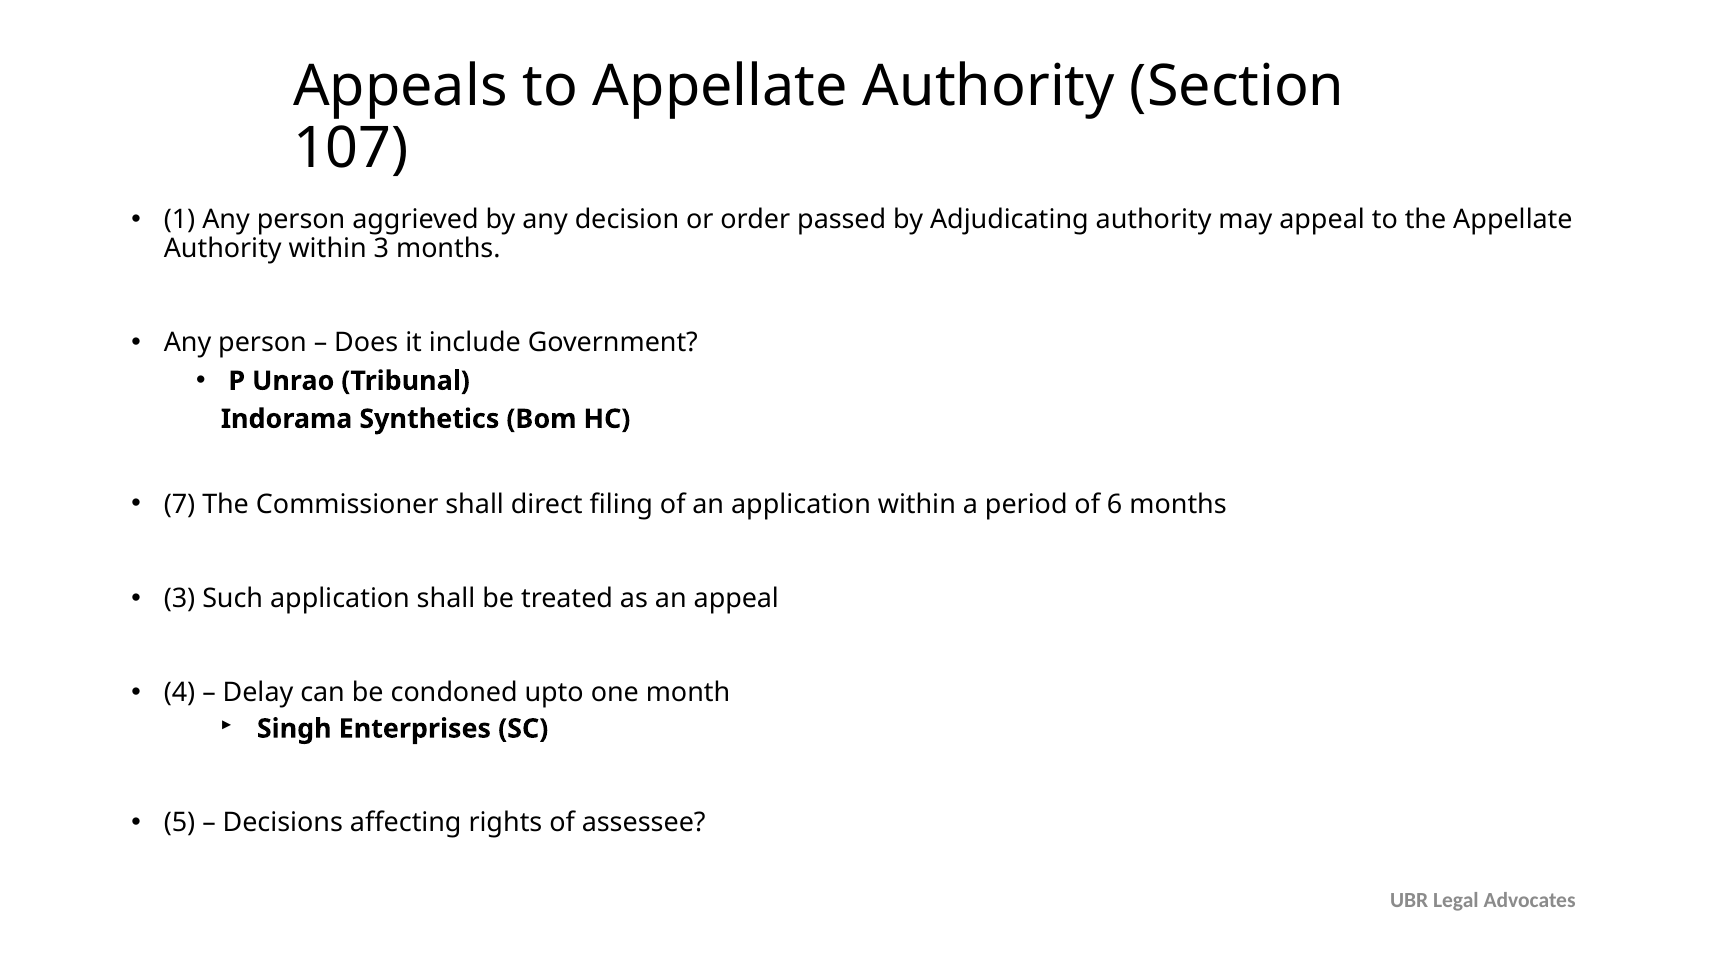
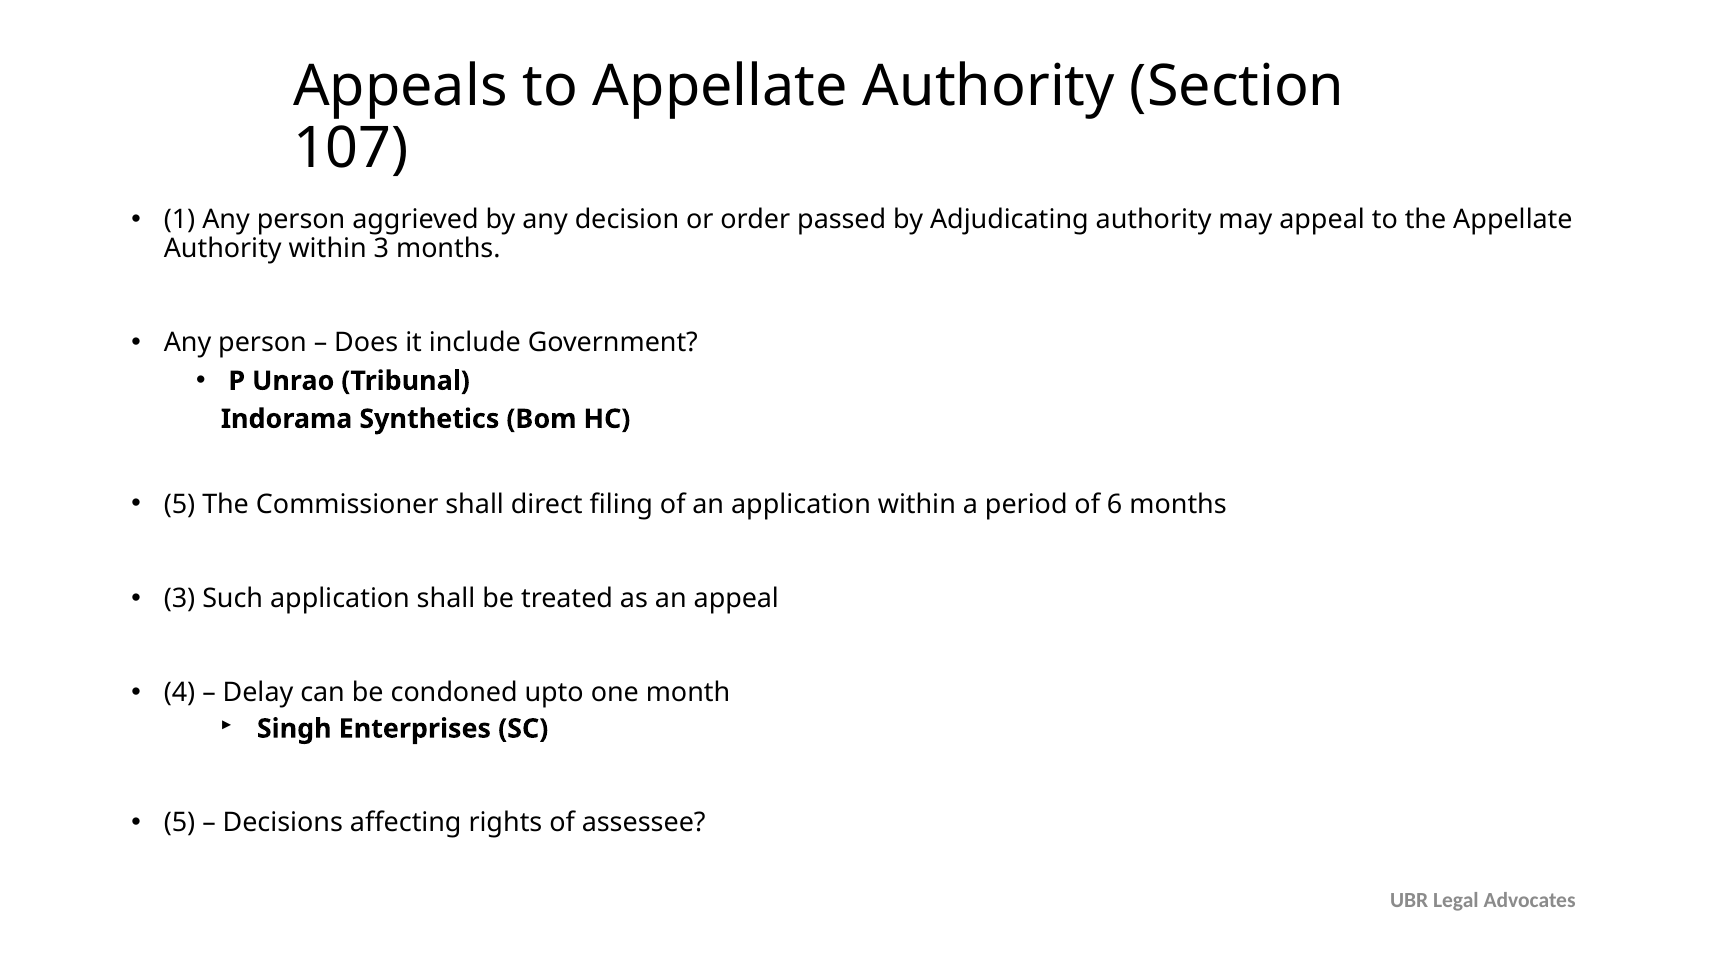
7 at (180, 504): 7 -> 5
